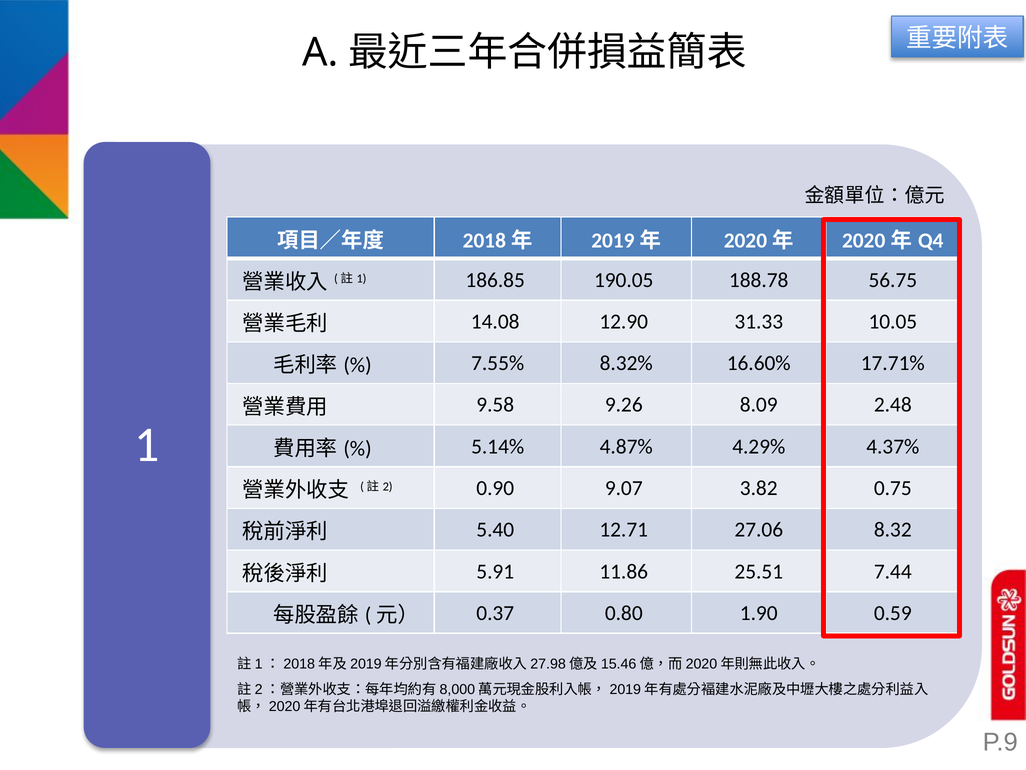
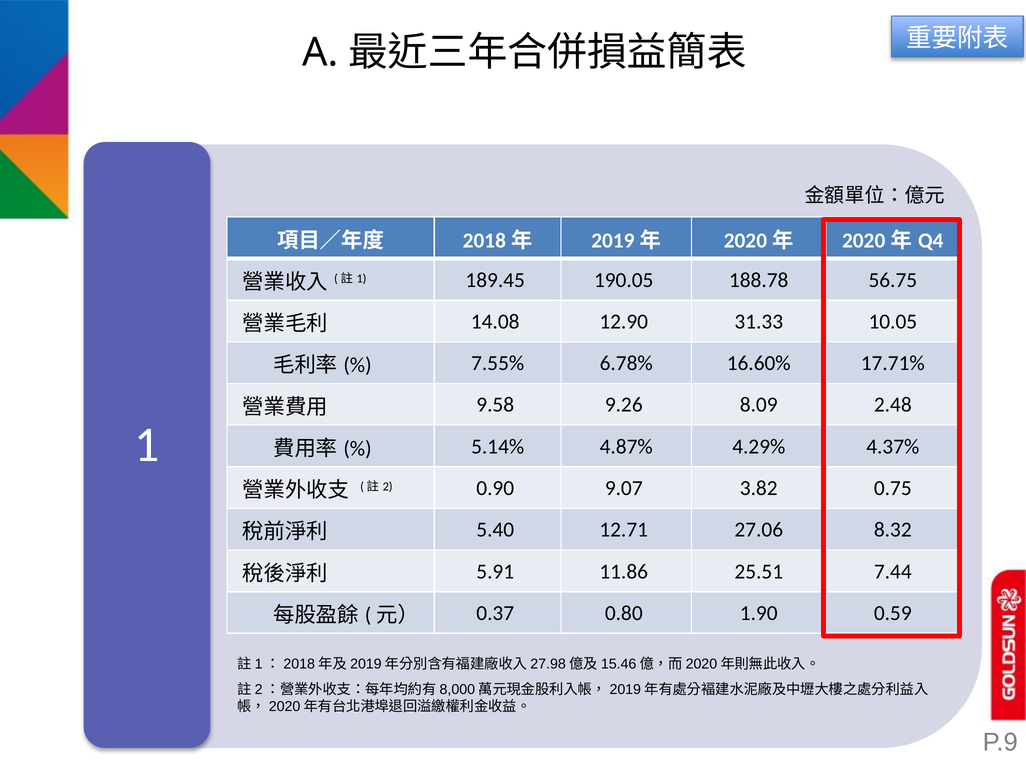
186.85: 186.85 -> 189.45
8.32%: 8.32% -> 6.78%
